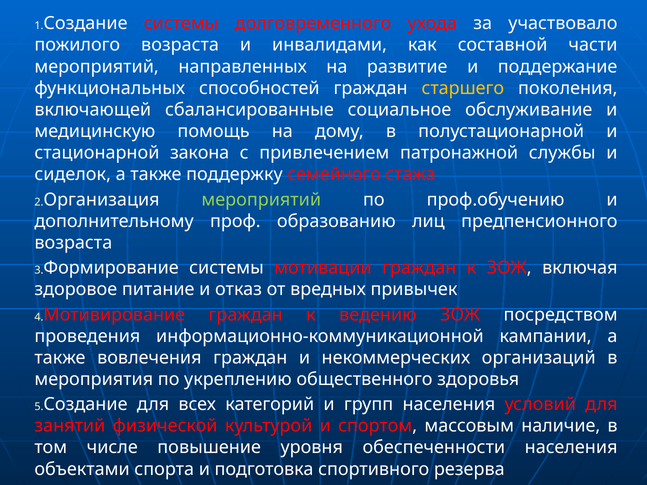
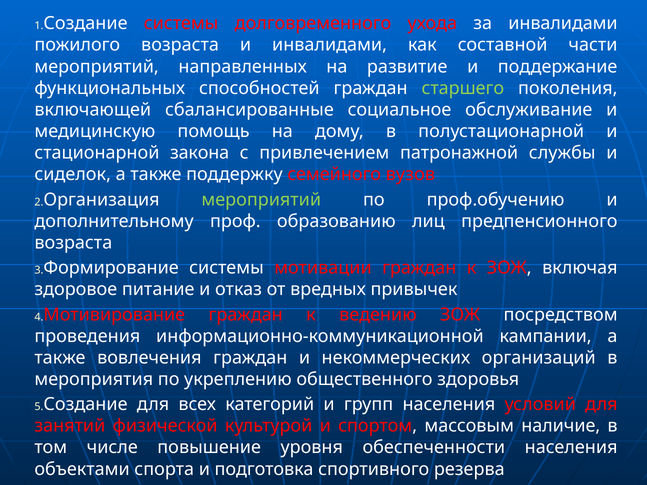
за участвовало: участвовало -> инвалидами
старшего colour: yellow -> light green
стажа: стажа -> вузов
